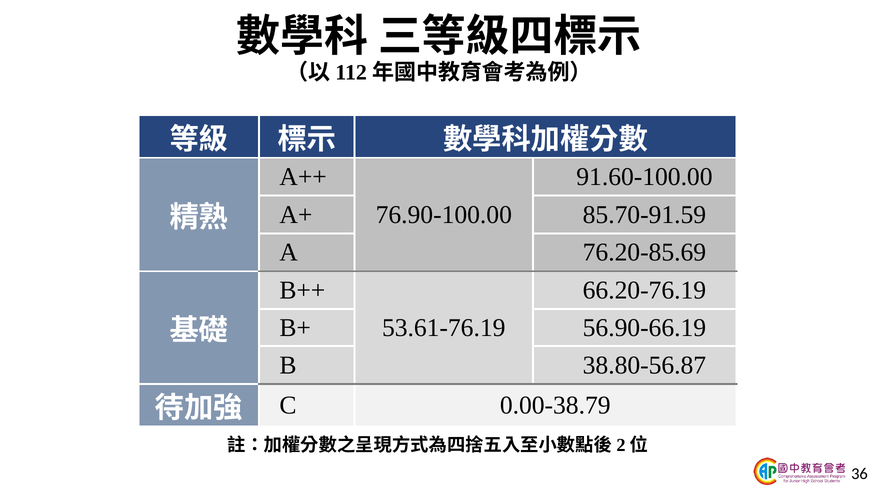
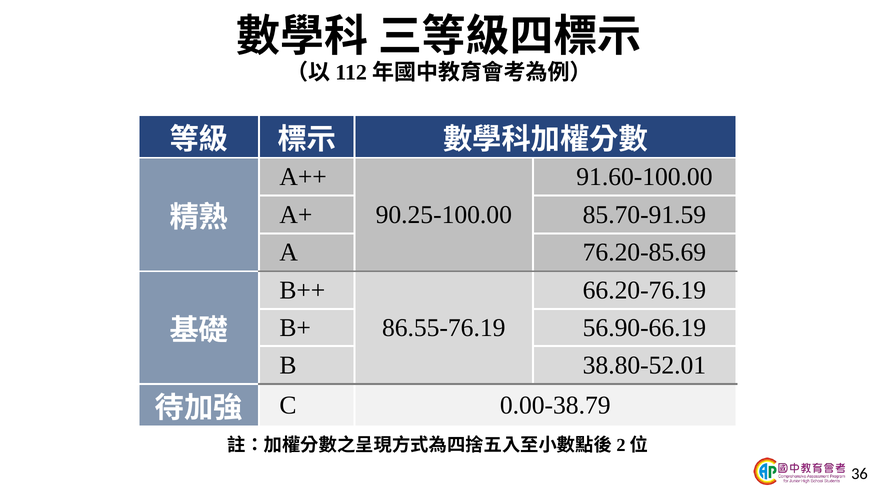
76.90-100.00: 76.90-100.00 -> 90.25-100.00
53.61-76.19: 53.61-76.19 -> 86.55-76.19
38.80-56.87: 38.80-56.87 -> 38.80-52.01
